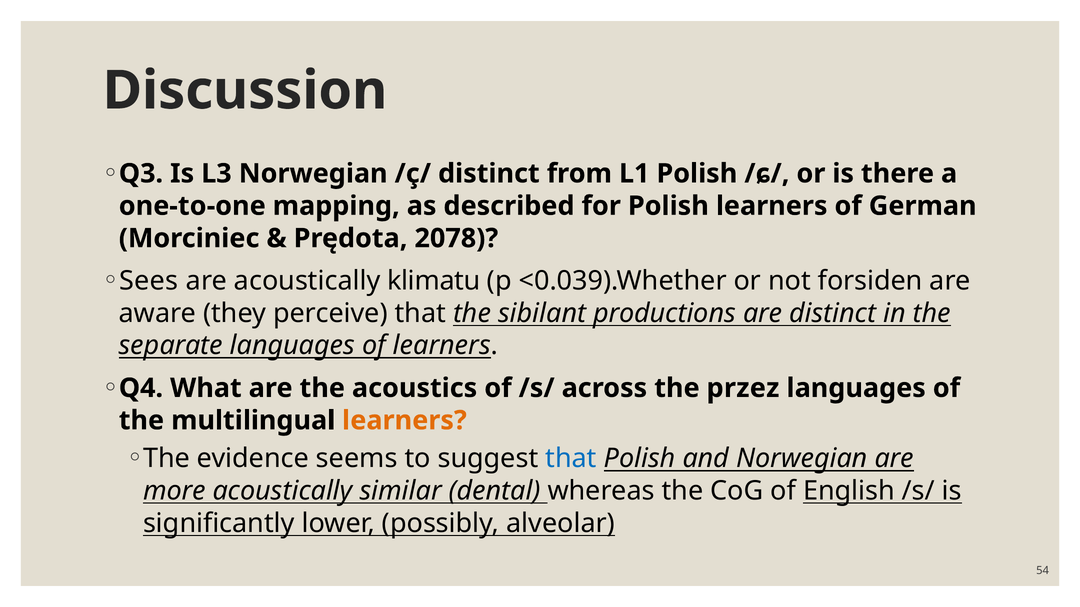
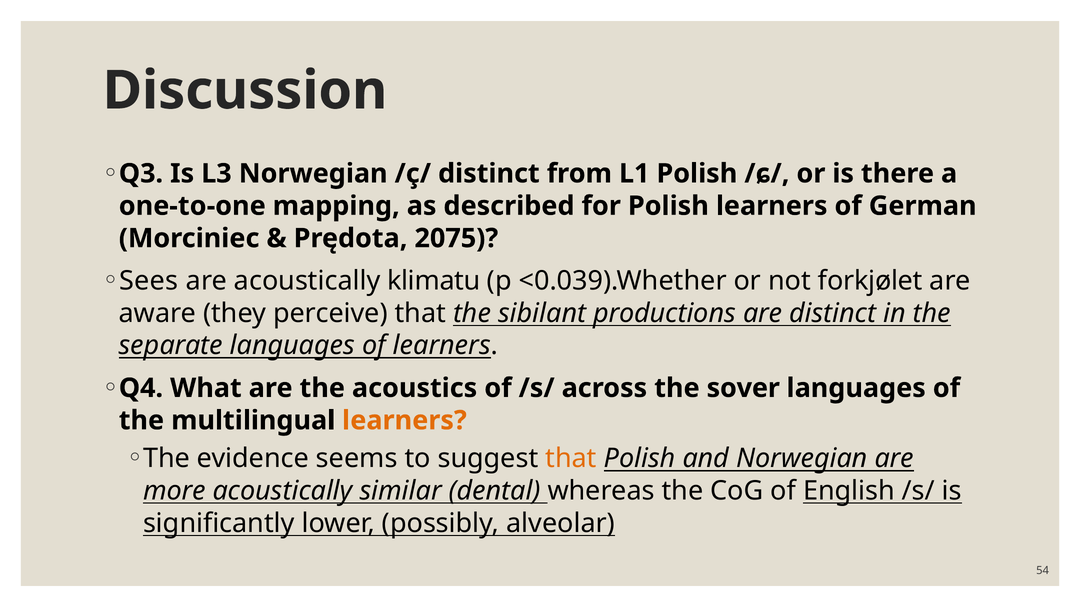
2078: 2078 -> 2075
forsiden: forsiden -> forkjølet
przez: przez -> sover
that at (571, 459) colour: blue -> orange
